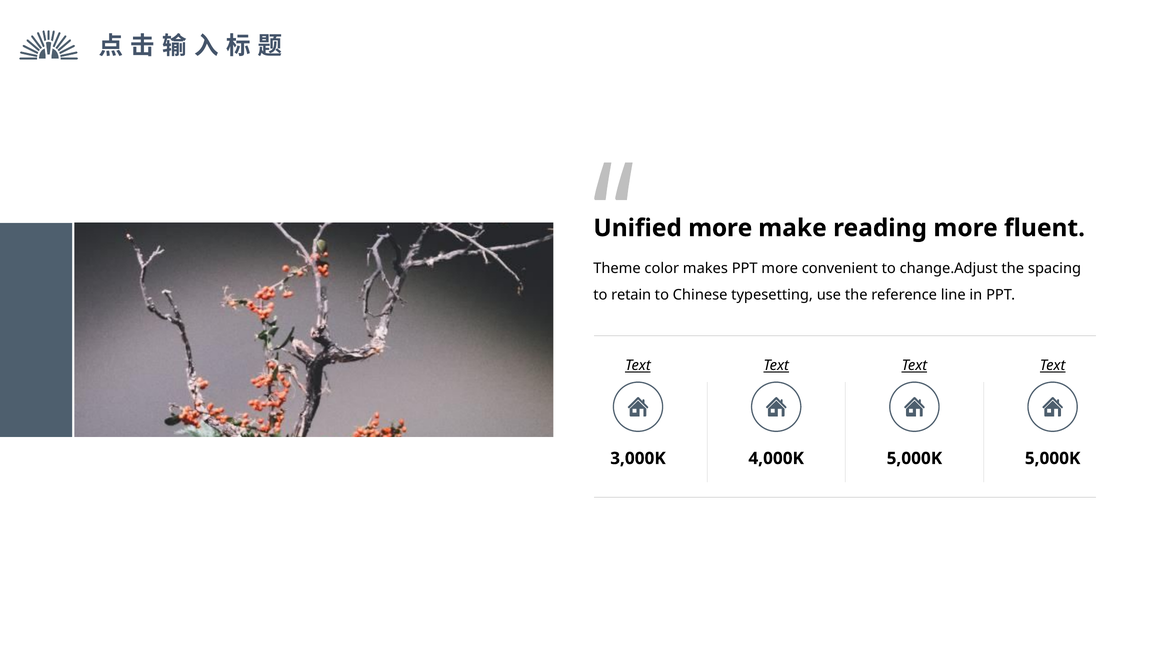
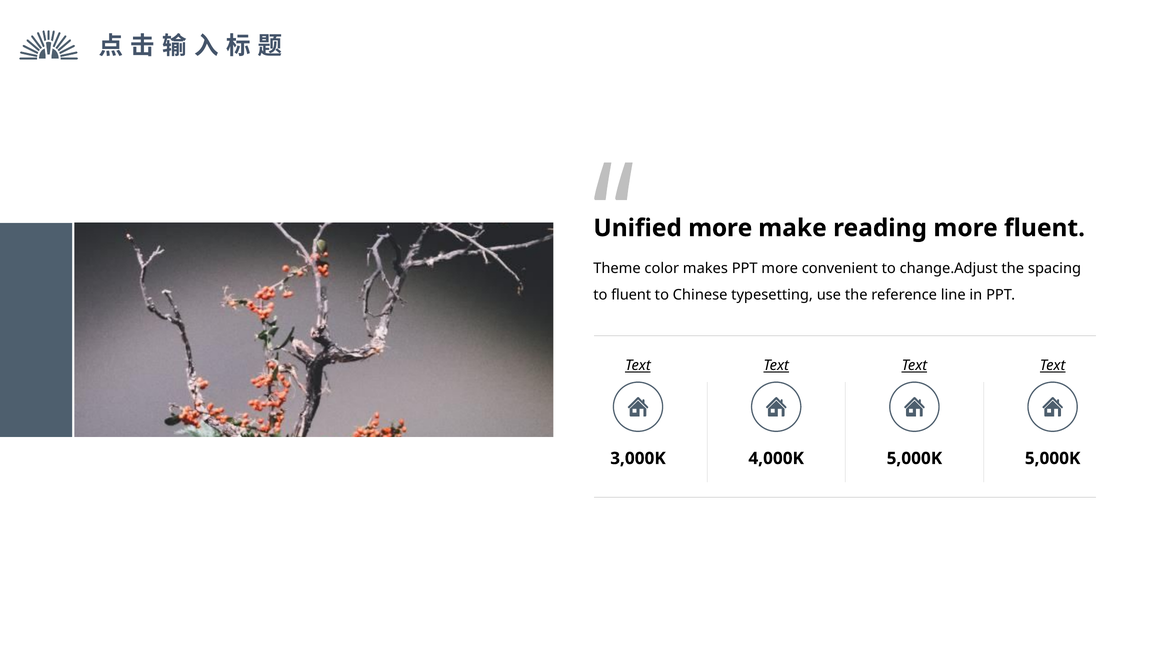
to retain: retain -> fluent
